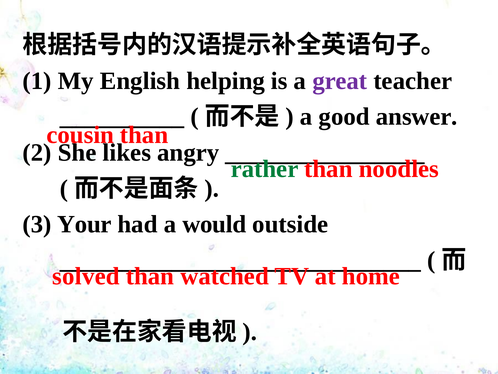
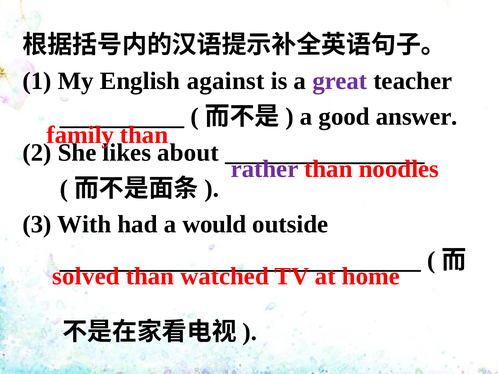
helping: helping -> against
cousin: cousin -> family
angry: angry -> about
rather colour: green -> purple
Your: Your -> With
